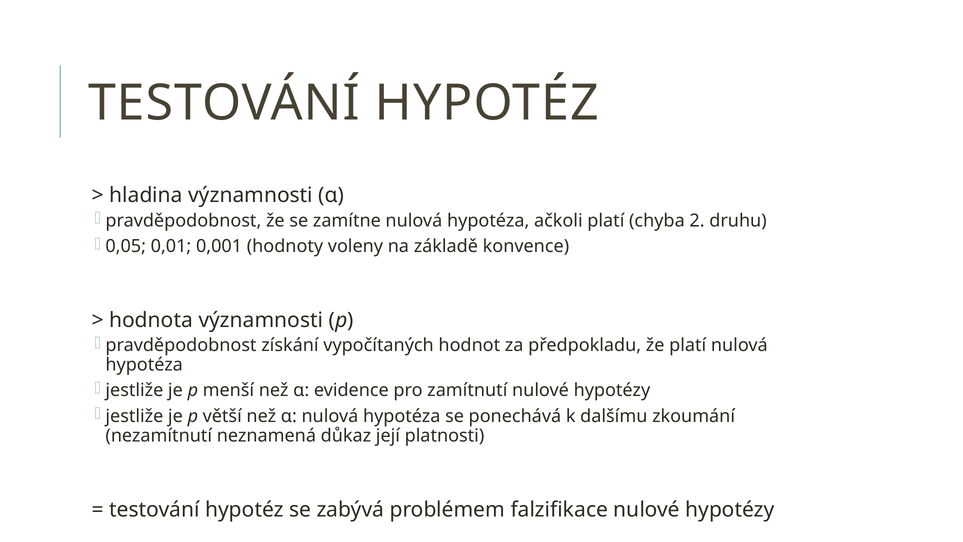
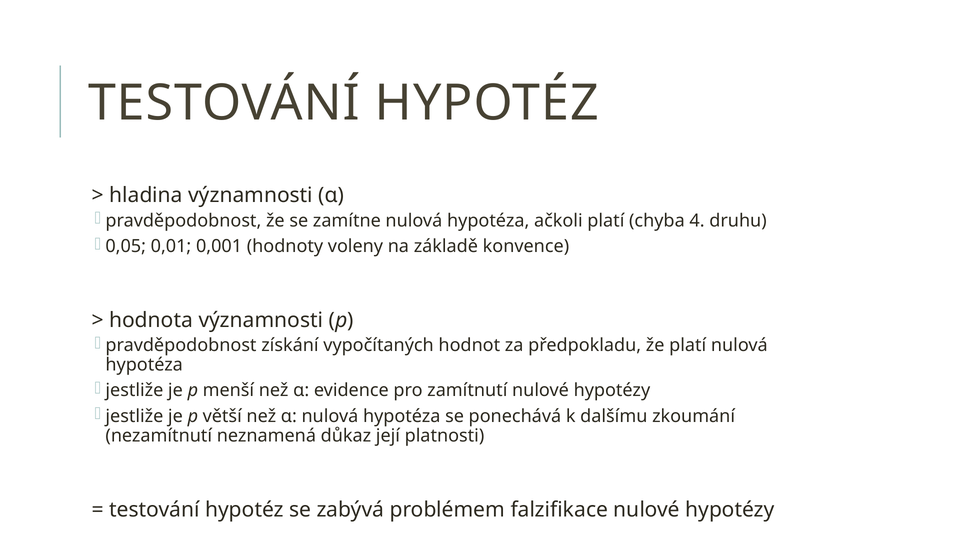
2: 2 -> 4
